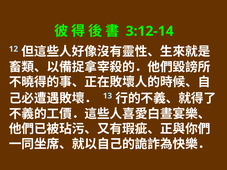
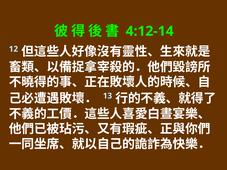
3:12-14: 3:12-14 -> 4:12-14
